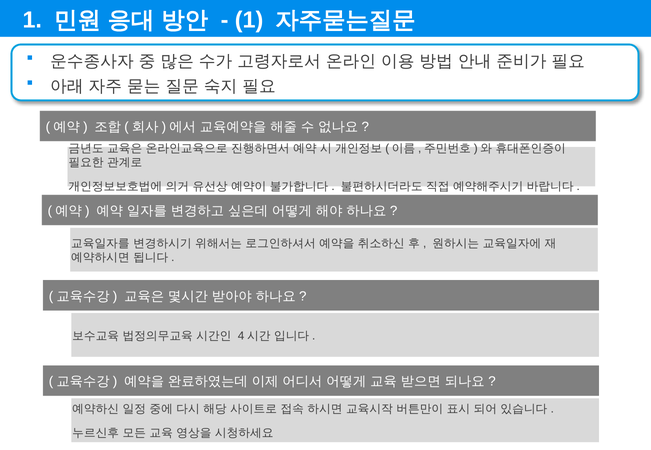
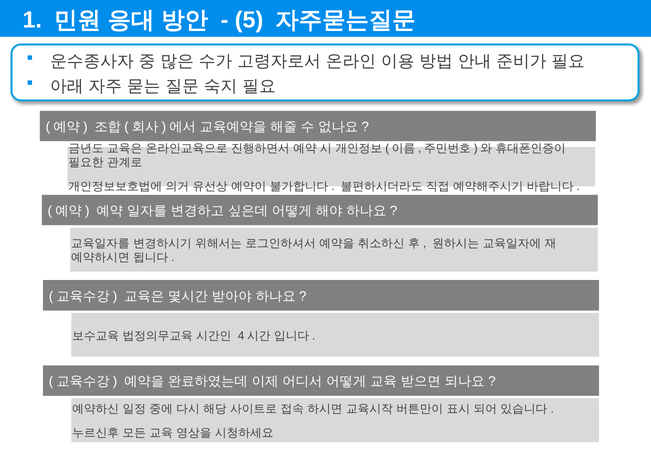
1 at (249, 20): 1 -> 5
